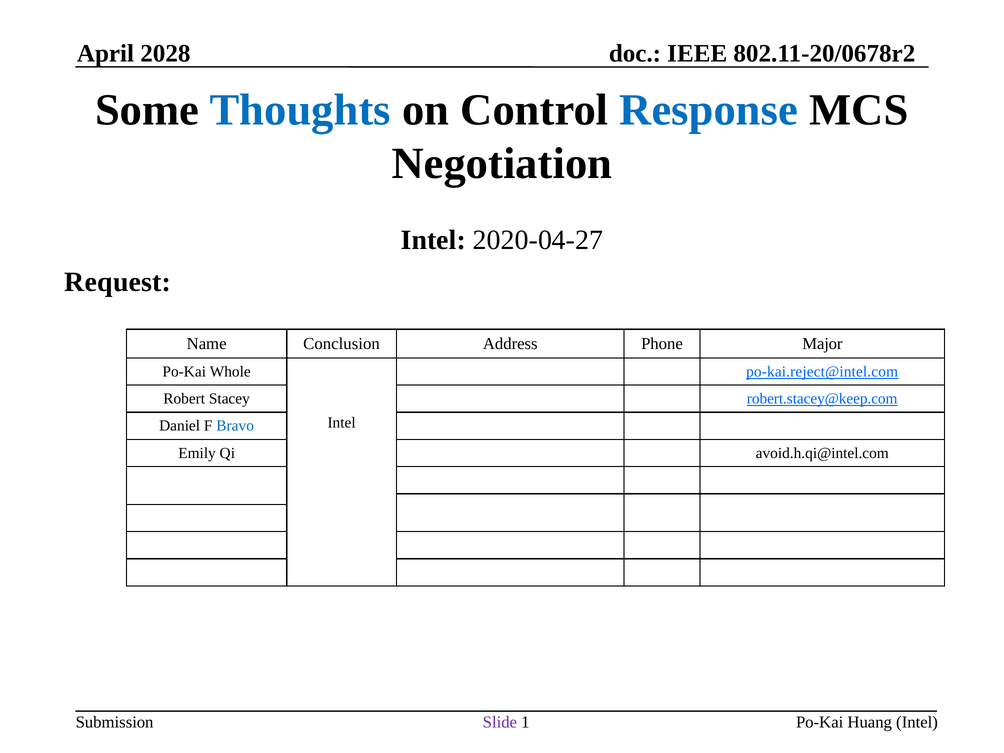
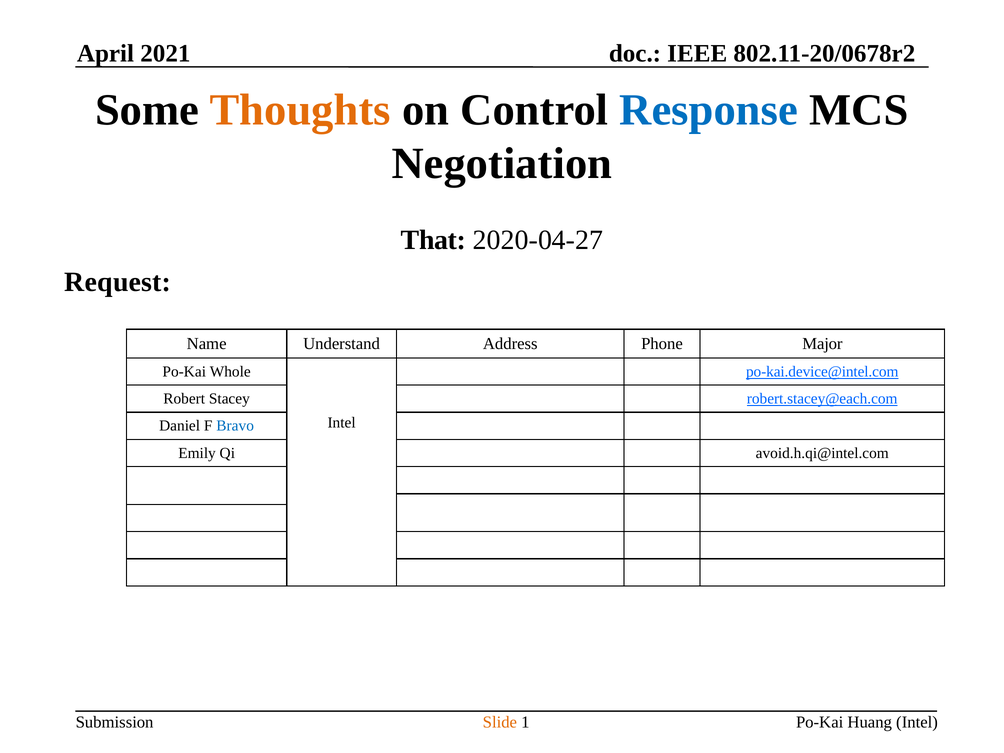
2028: 2028 -> 2021
Thoughts colour: blue -> orange
Intel at (433, 240): Intel -> That
Conclusion: Conclusion -> Understand
po-kai.reject@intel.com: po-kai.reject@intel.com -> po-kai.device@intel.com
robert.stacey@keep.com: robert.stacey@keep.com -> robert.stacey@each.com
Slide colour: purple -> orange
